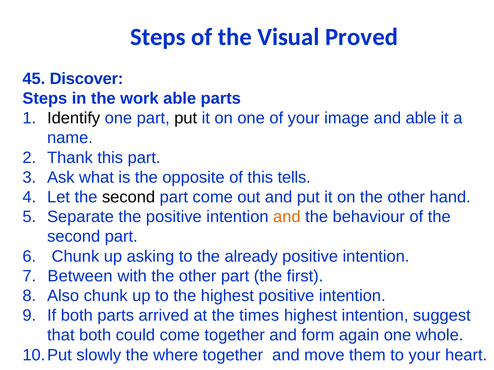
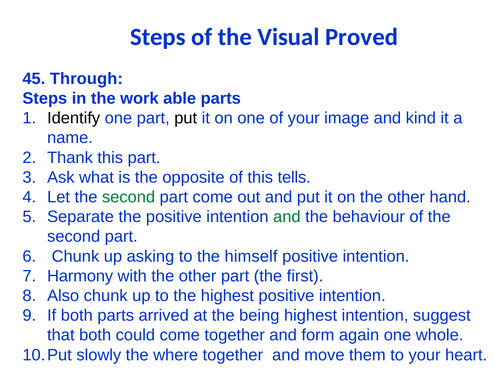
Discover: Discover -> Through
and able: able -> kind
second at (129, 197) colour: black -> green
and at (287, 217) colour: orange -> green
already: already -> himself
Between: Between -> Harmony
times: times -> being
